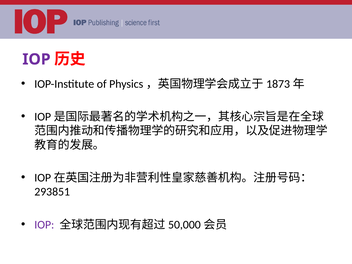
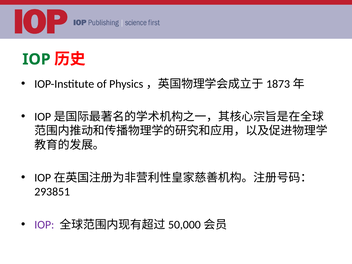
IOP at (36, 59) colour: purple -> green
